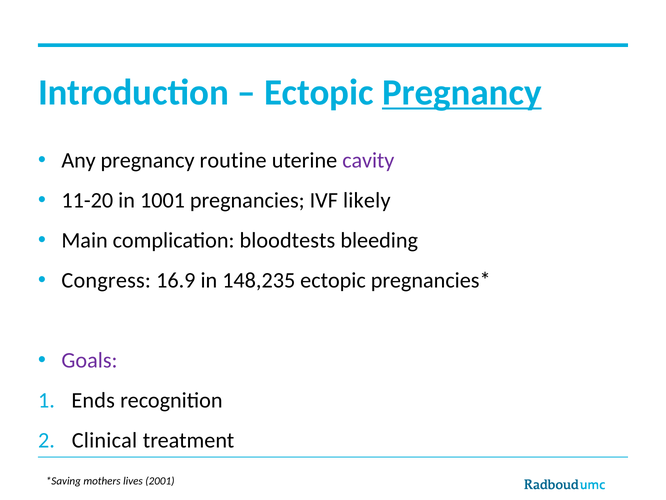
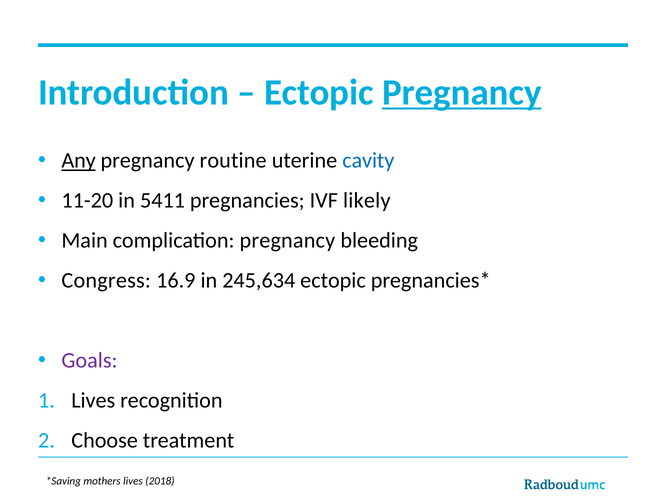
Any underline: none -> present
cavity colour: purple -> blue
1001: 1001 -> 5411
complication bloodtests: bloodtests -> pregnancy
148,235: 148,235 -> 245,634
Ends at (93, 400): Ends -> Lives
Clinical: Clinical -> Choose
2001: 2001 -> 2018
